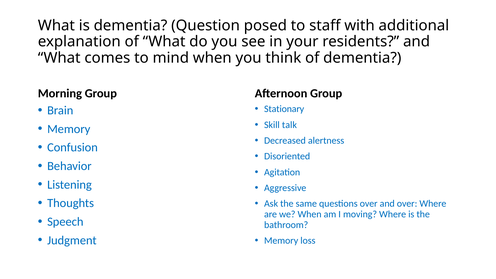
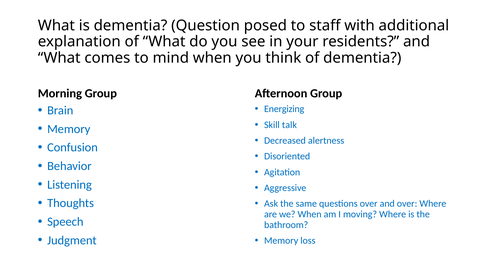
Stationary: Stationary -> Energizing
